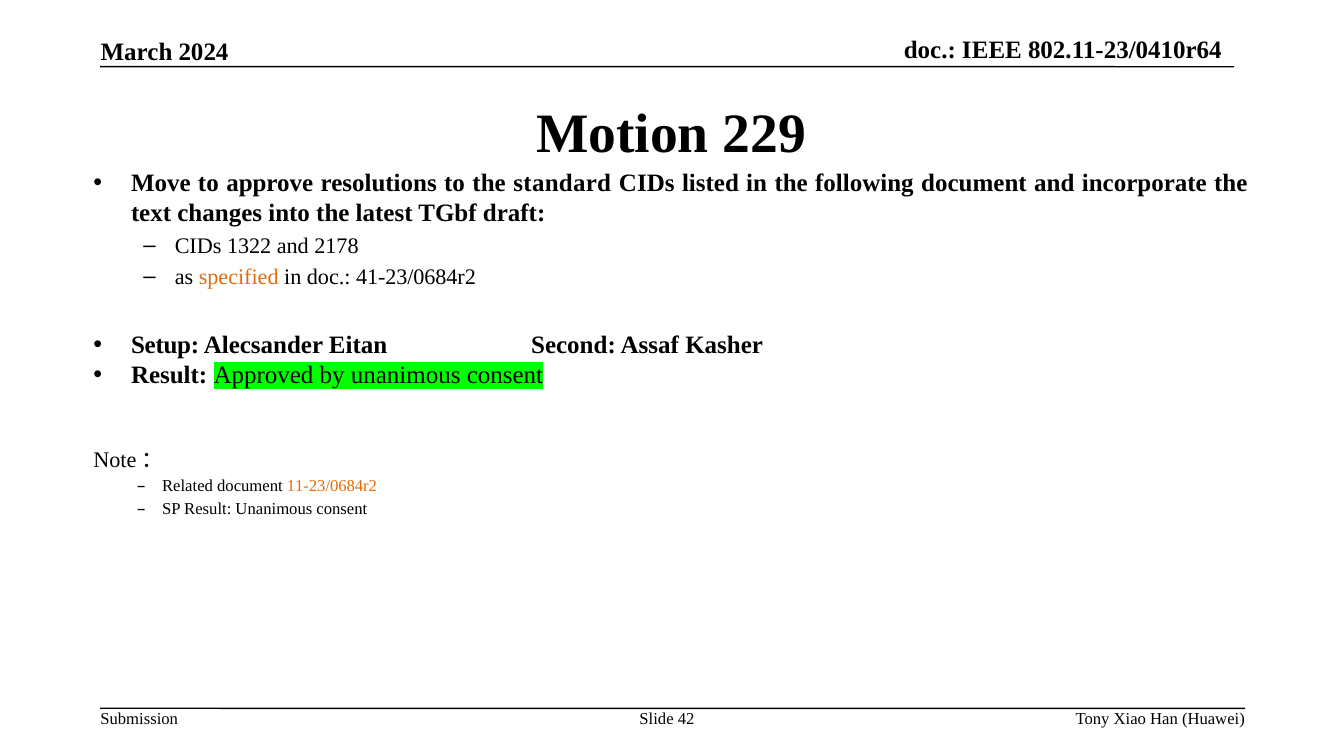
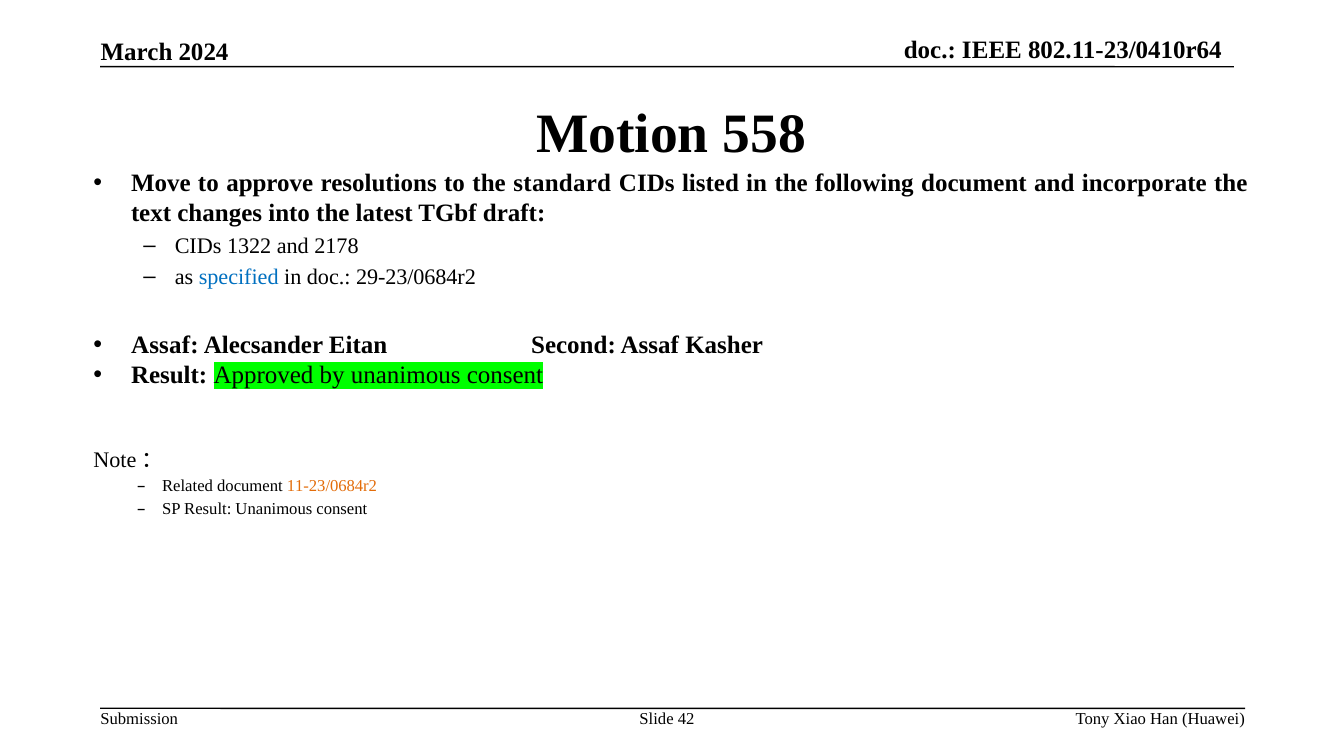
229: 229 -> 558
specified colour: orange -> blue
41-23/0684r2: 41-23/0684r2 -> 29-23/0684r2
Setup at (165, 346): Setup -> Assaf
